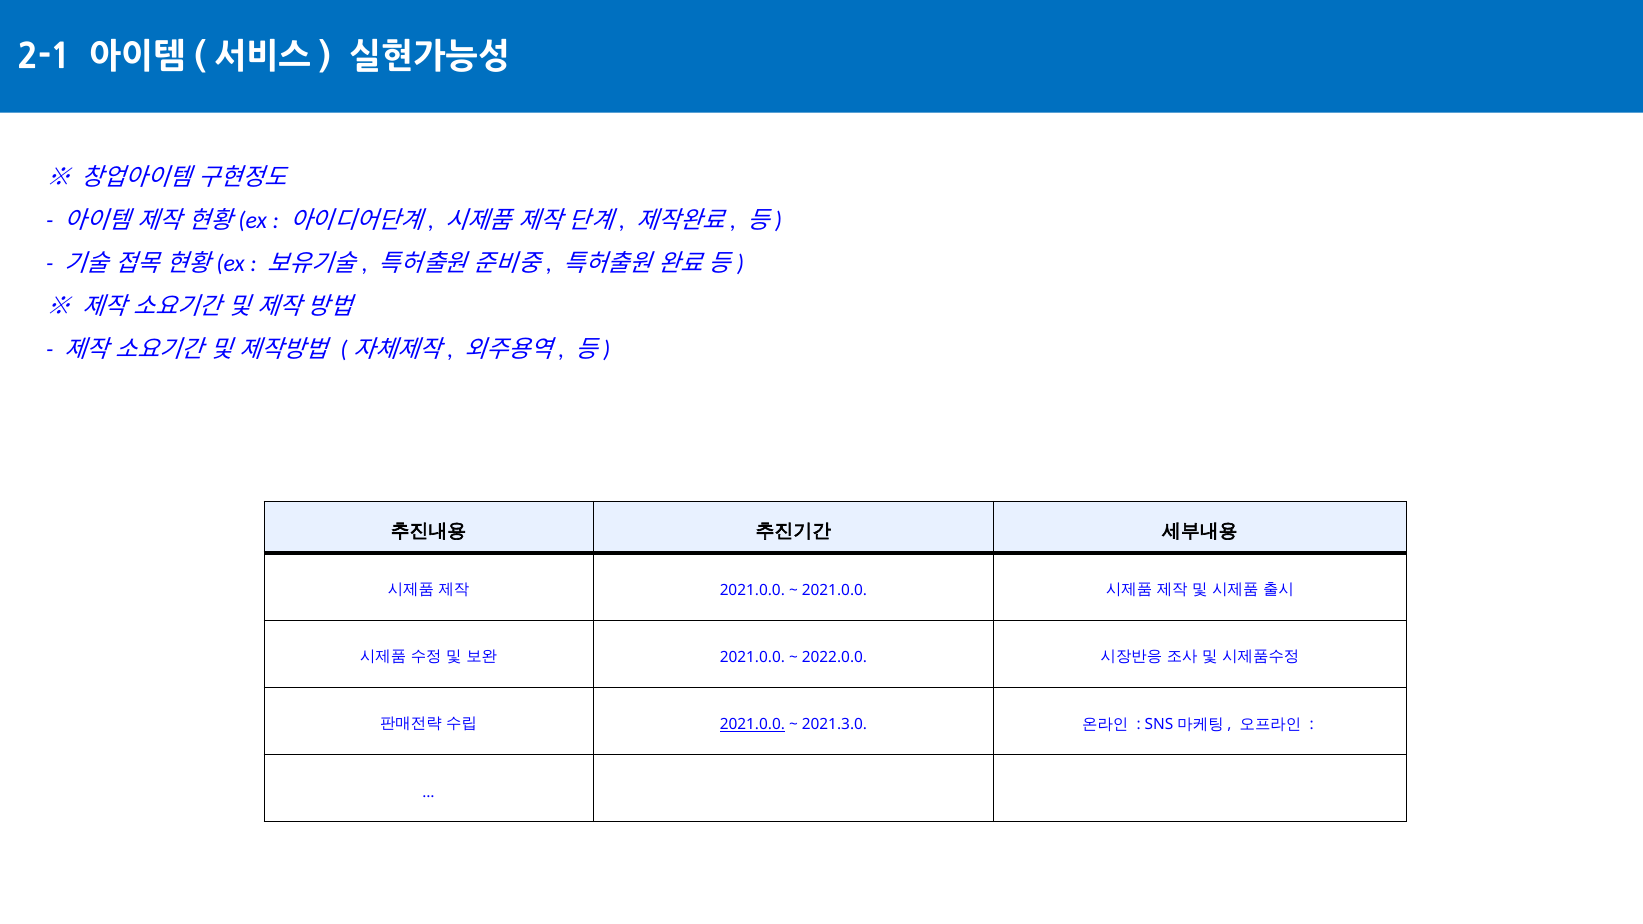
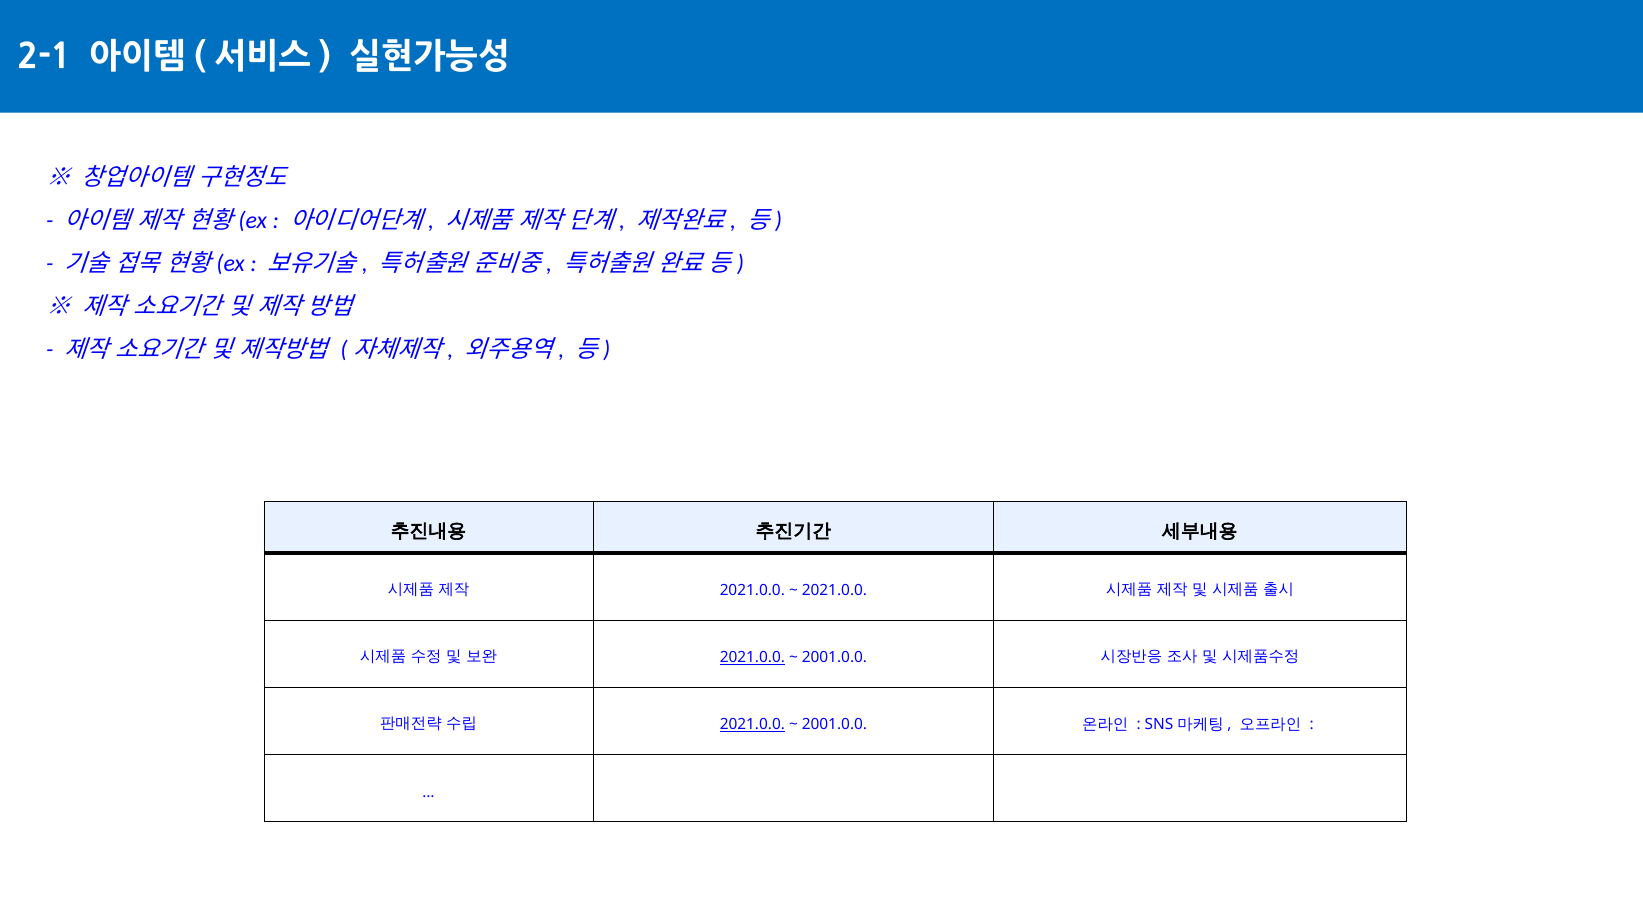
2021.0.0 at (752, 658) underline: none -> present
2022.0.0 at (834, 658): 2022.0.0 -> 2001.0.0
2021.3.0 at (834, 725): 2021.3.0 -> 2001.0.0
